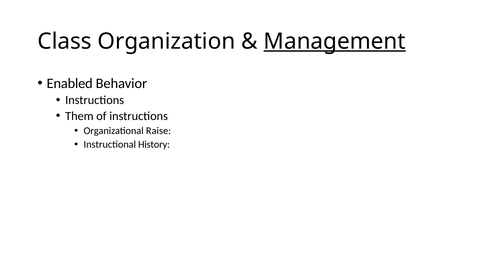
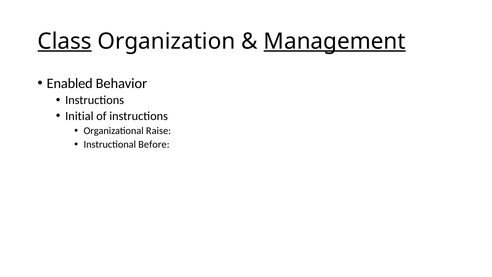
Class underline: none -> present
Them: Them -> Initial
History: History -> Before
